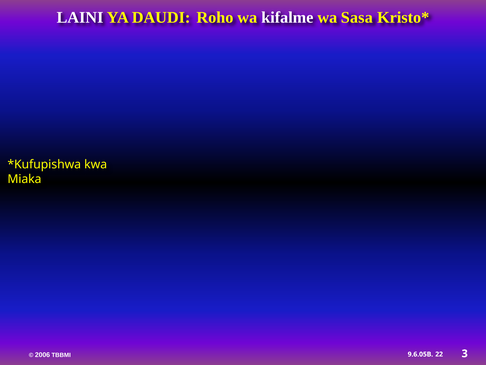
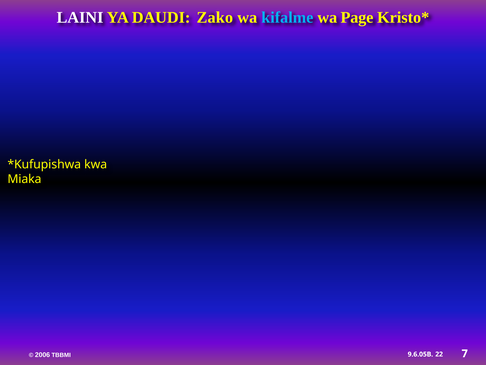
Roho: Roho -> Zako
kifalme colour: white -> light blue
Sasa: Sasa -> Page
3: 3 -> 7
